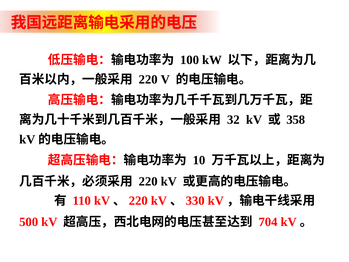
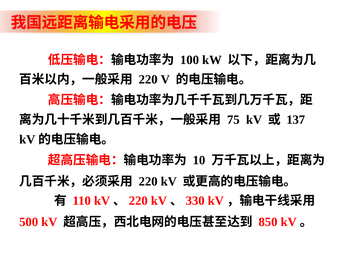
32: 32 -> 75
358: 358 -> 137
704: 704 -> 850
